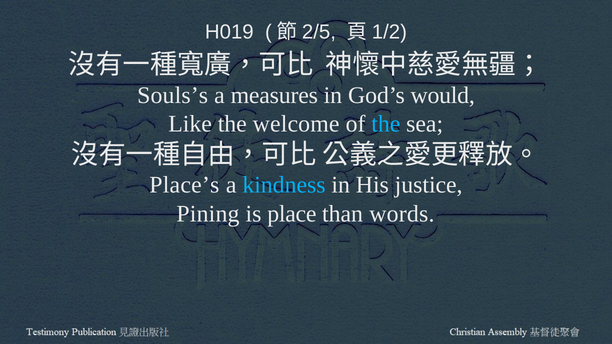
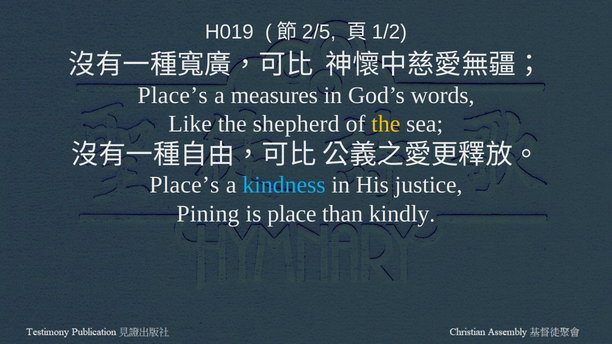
Souls’s at (173, 95): Souls’s -> Place’s
would: would -> words
welcome: welcome -> shepherd
the at (386, 124) colour: light blue -> yellow
words: words -> kindly
